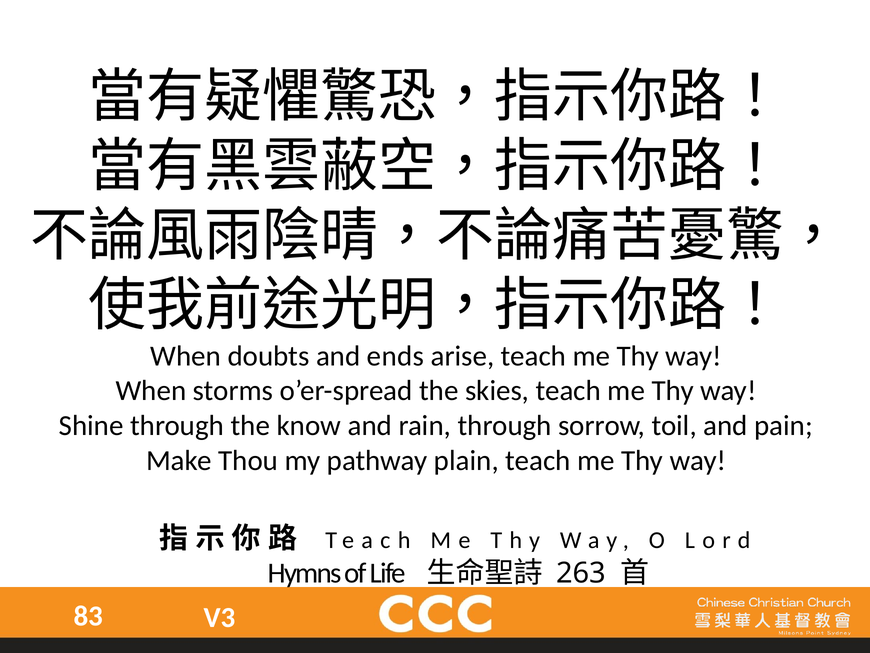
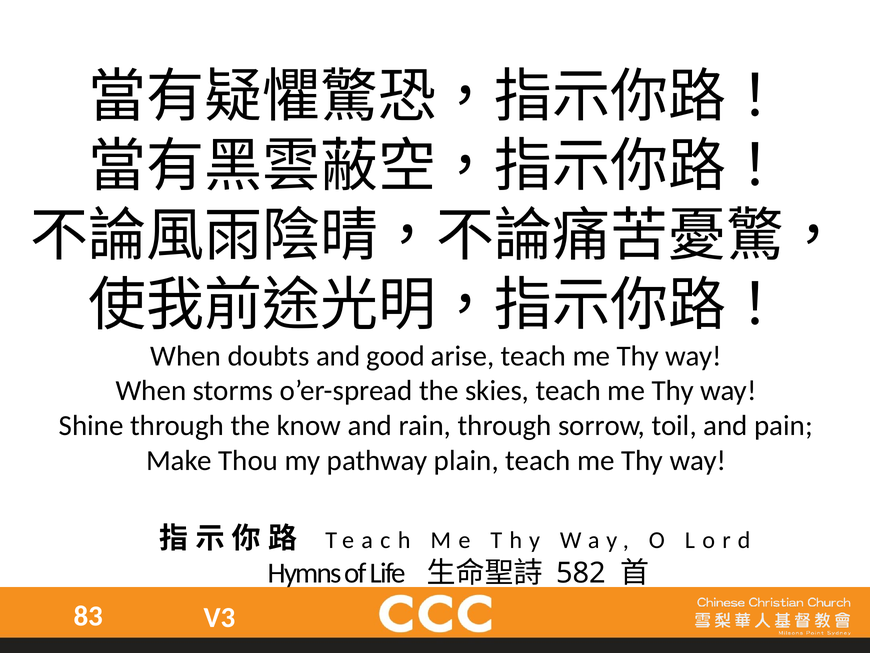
ends: ends -> good
263: 263 -> 582
